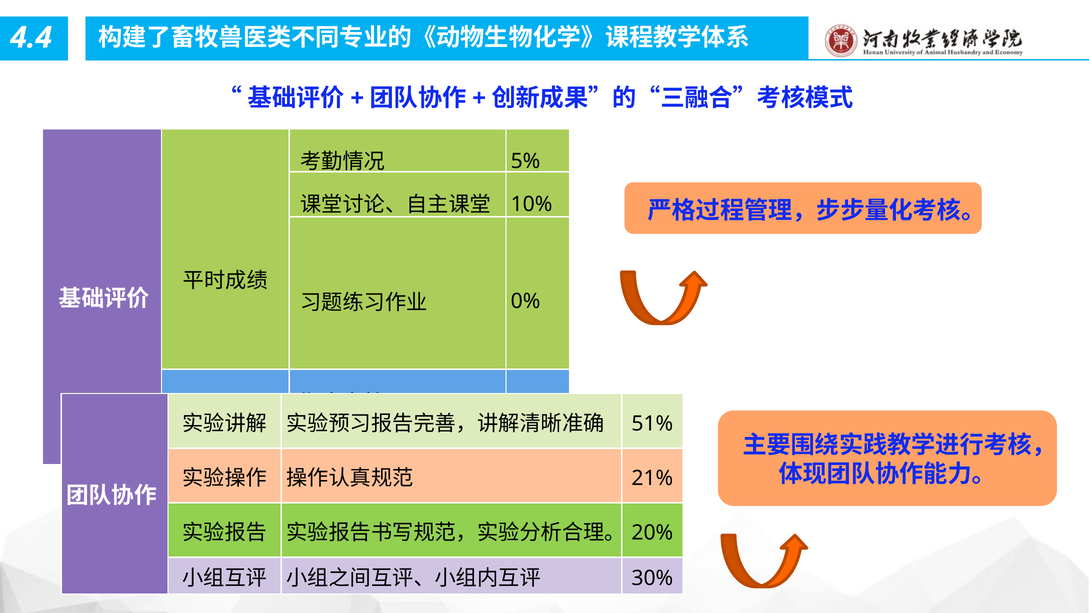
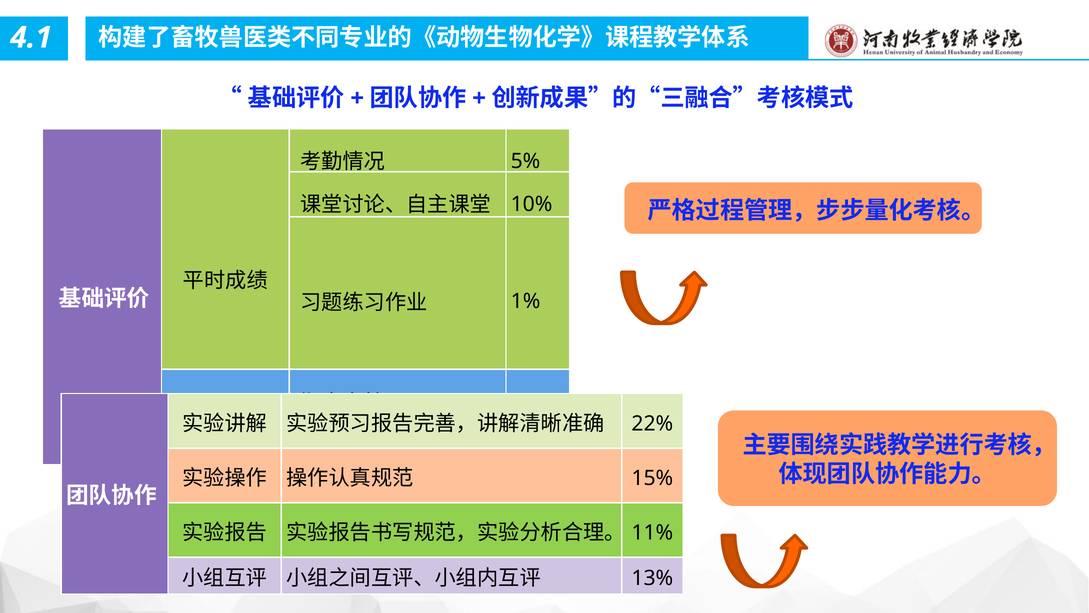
4.4: 4.4 -> 4.1
0%: 0% -> 1%
51%: 51% -> 22%
21%: 21% -> 15%
20%: 20% -> 11%
30% at (652, 578): 30% -> 13%
